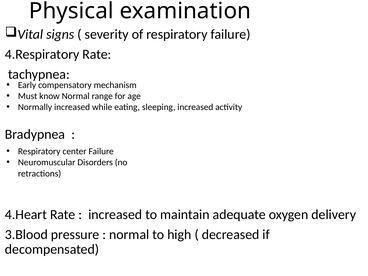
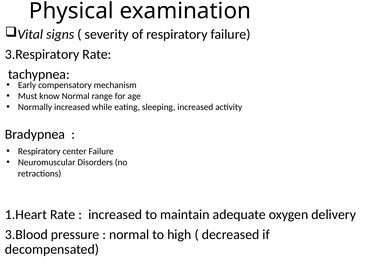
4.Respiratory: 4.Respiratory -> 3.Respiratory
4.Heart: 4.Heart -> 1.Heart
